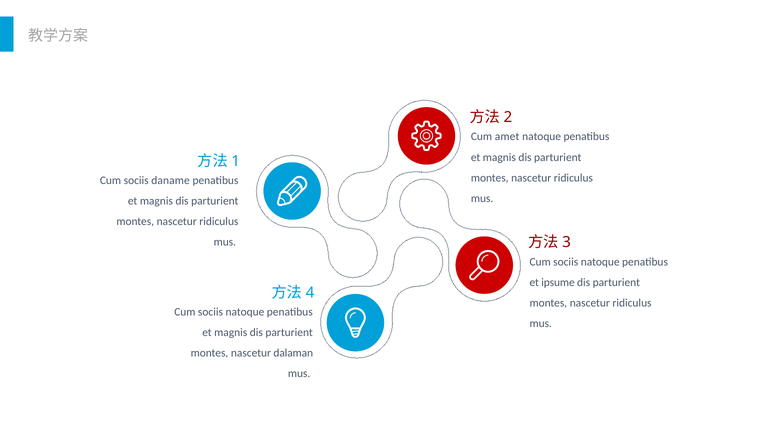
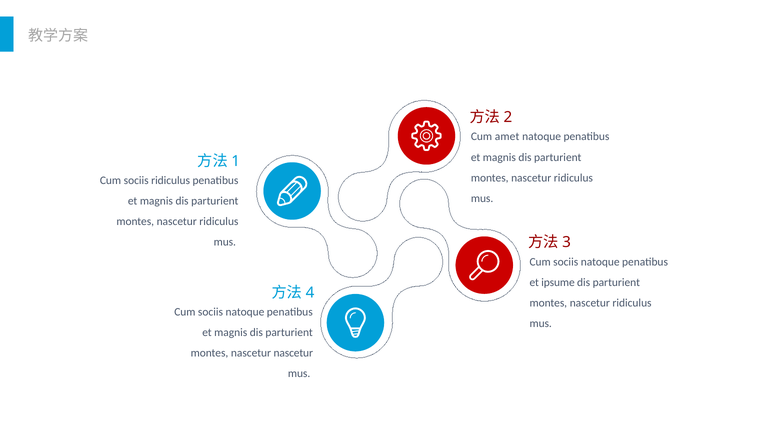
sociis daname: daname -> ridiculus
nascetur dalaman: dalaman -> nascetur
